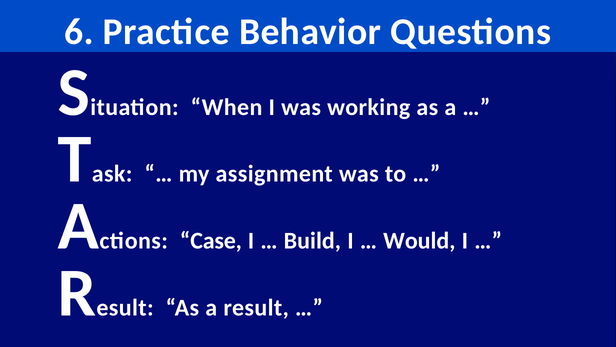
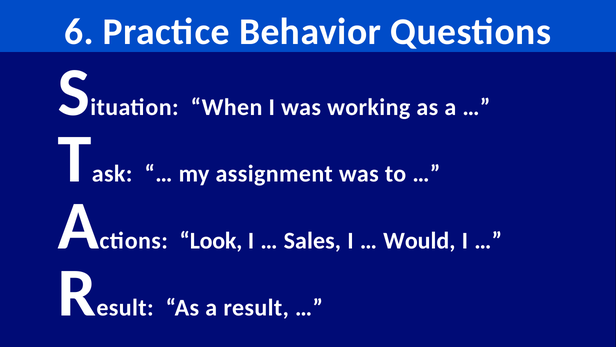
Case: Case -> Look
Build: Build -> Sales
